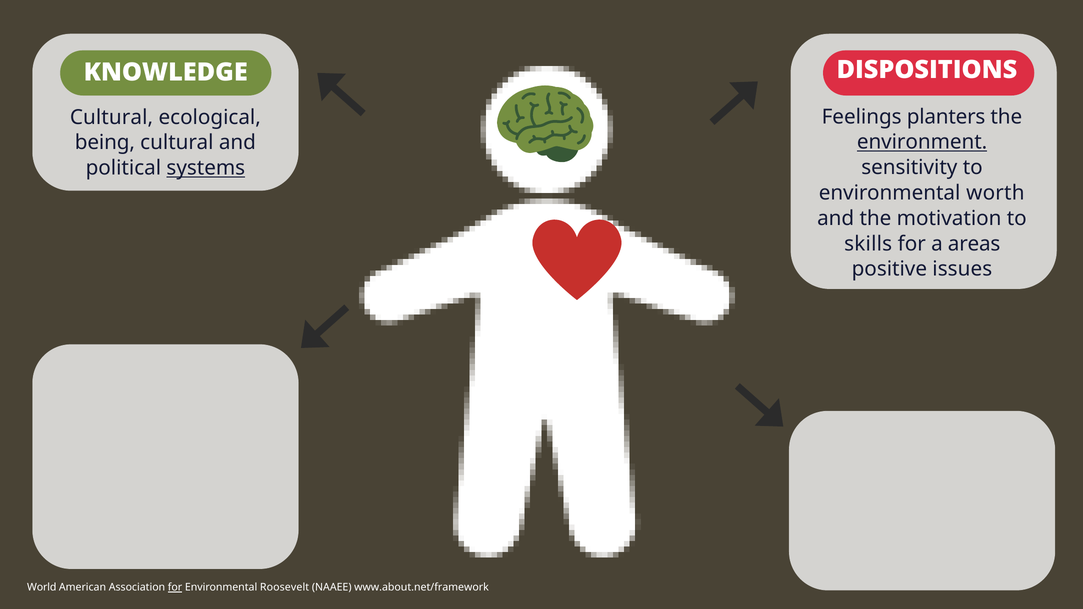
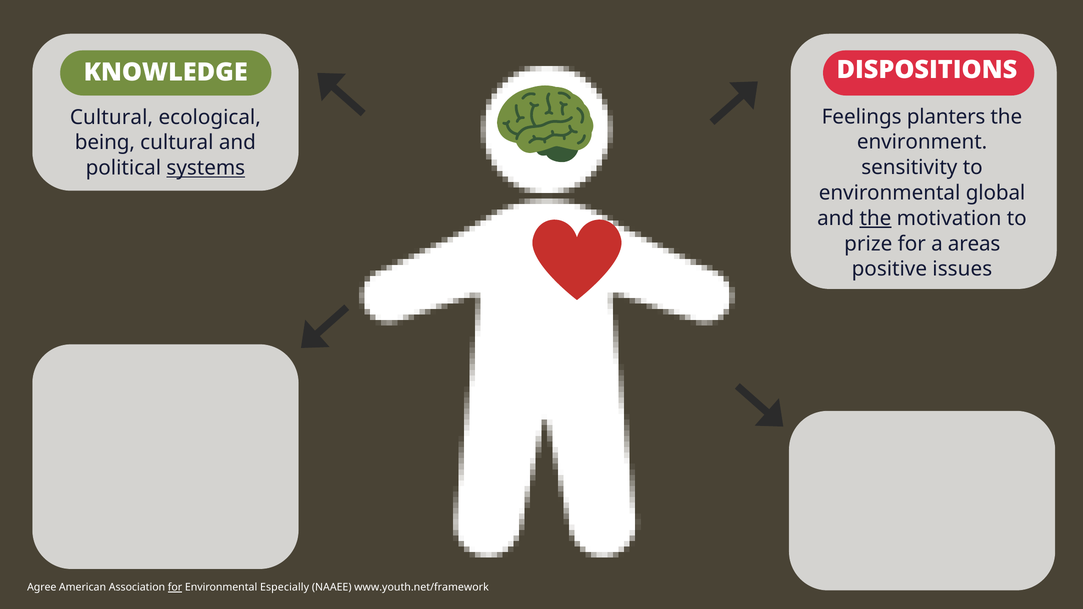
environment underline: present -> none
worth: worth -> global
the at (875, 218) underline: none -> present
skills: skills -> prize
World: World -> Agree
Roosevelt: Roosevelt -> Especially
www.about.net/framework: www.about.net/framework -> www.youth.net/framework
